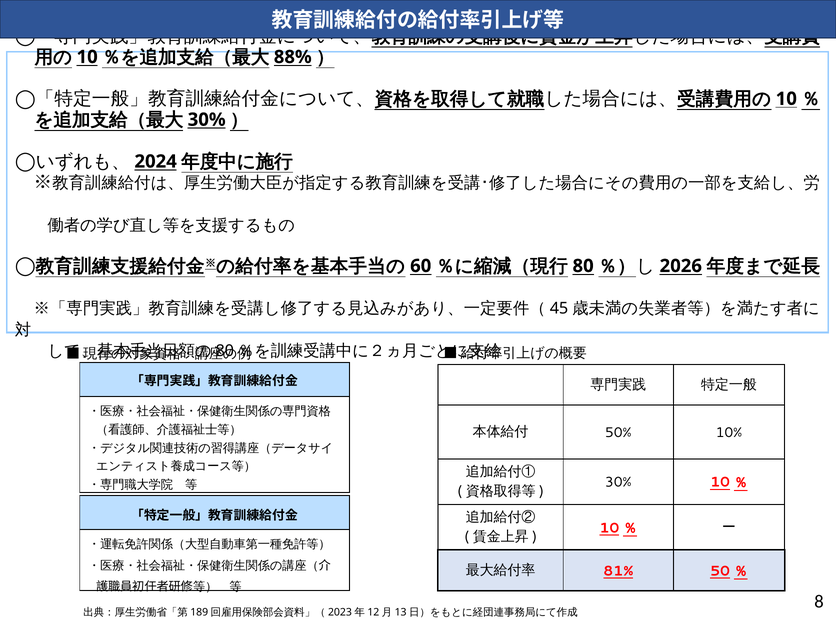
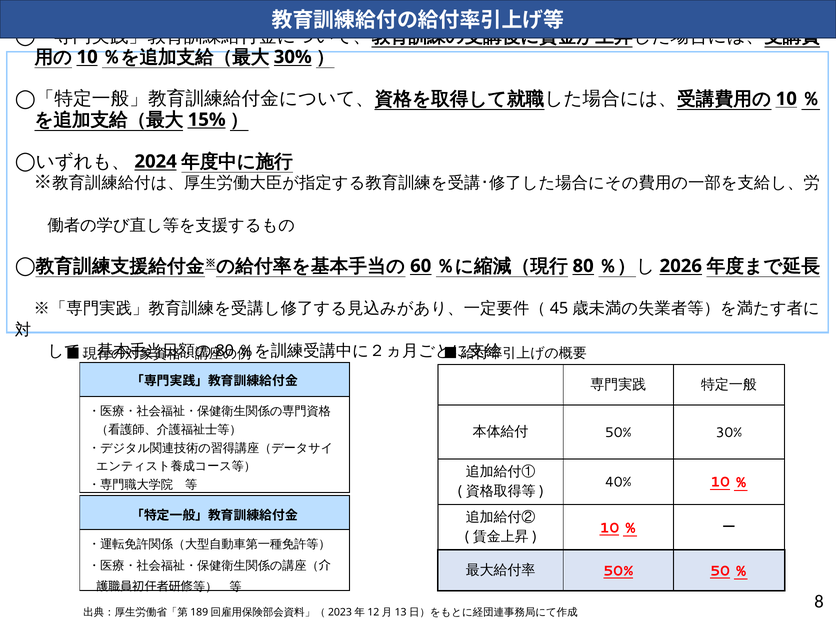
88% at (293, 57): 88% -> 30%
30% at (207, 120): 30% -> 15%
50% 10%: 10% -> 30%
30% at (618, 482): 30% -> 40%
81% at (618, 571): 81% -> 50%
